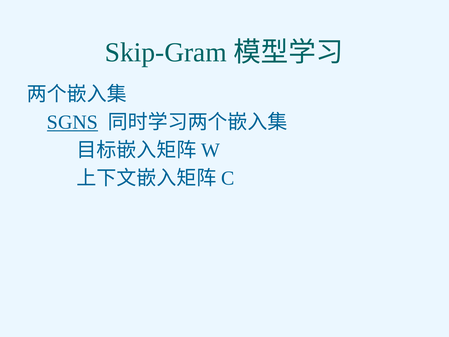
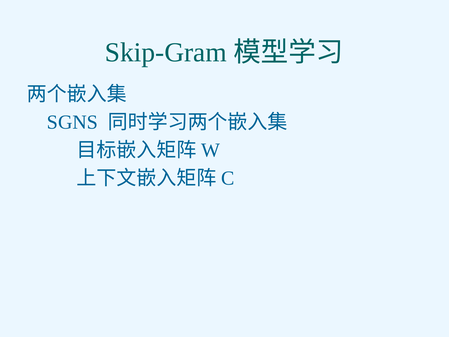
SGNS underline: present -> none
